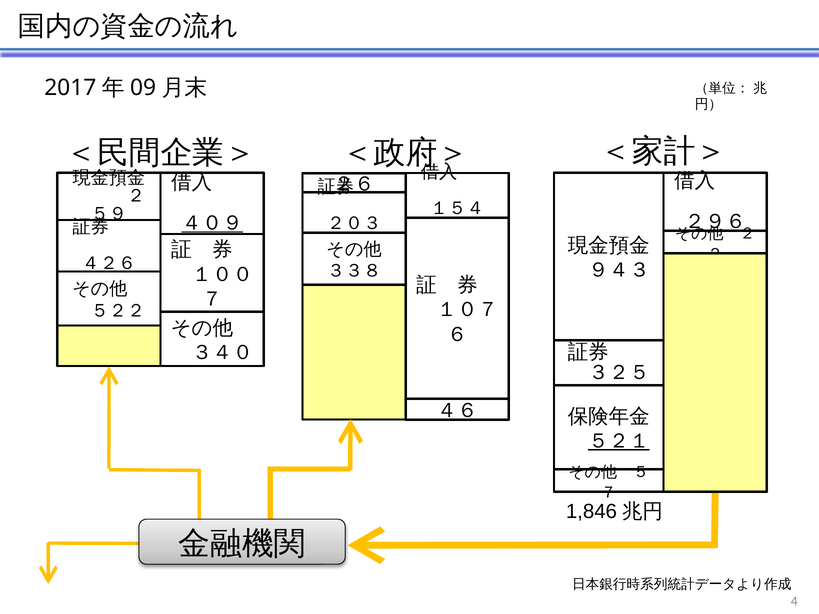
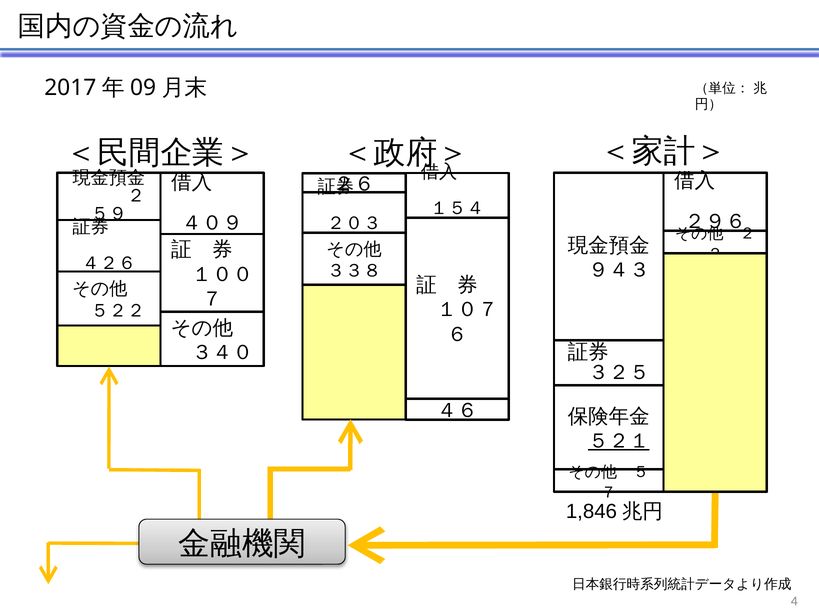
４０９ underline: present -> none
